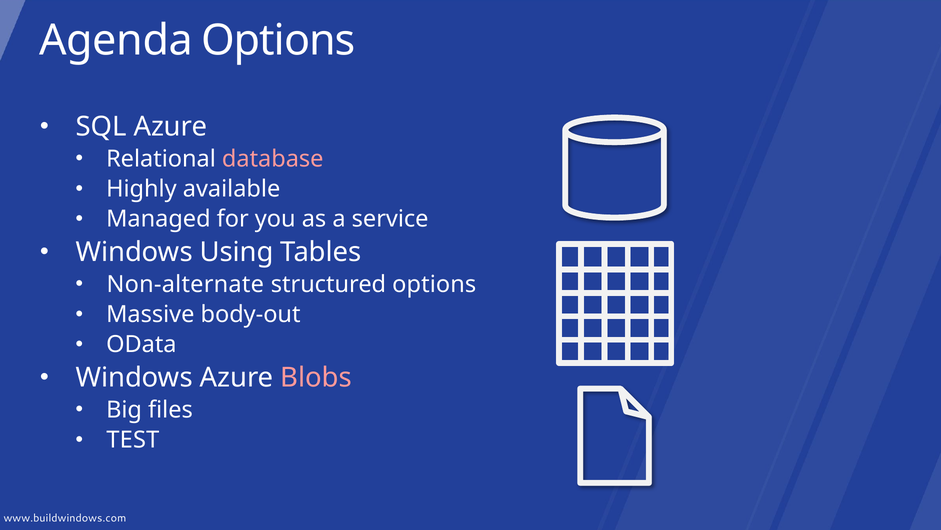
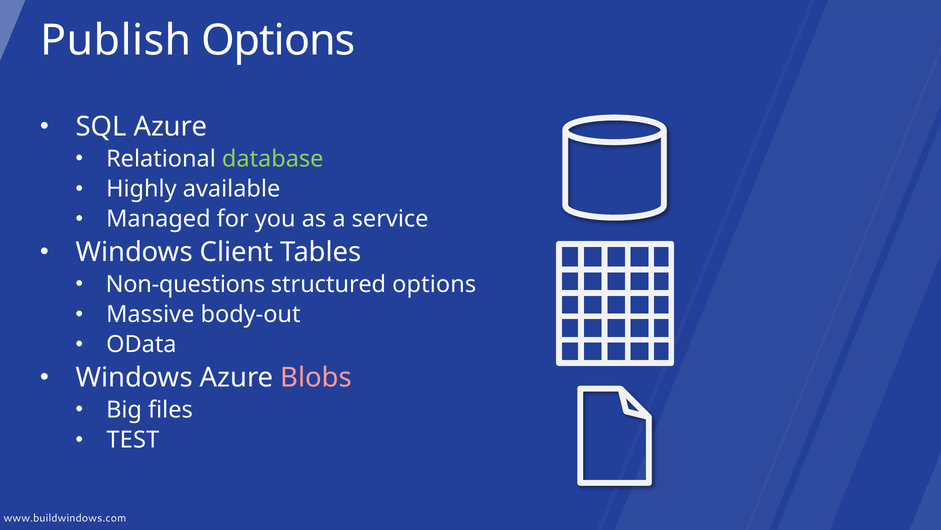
Agenda: Agenda -> Publish
database colour: pink -> light green
Using: Using -> Client
Non-alternate: Non-alternate -> Non-questions
